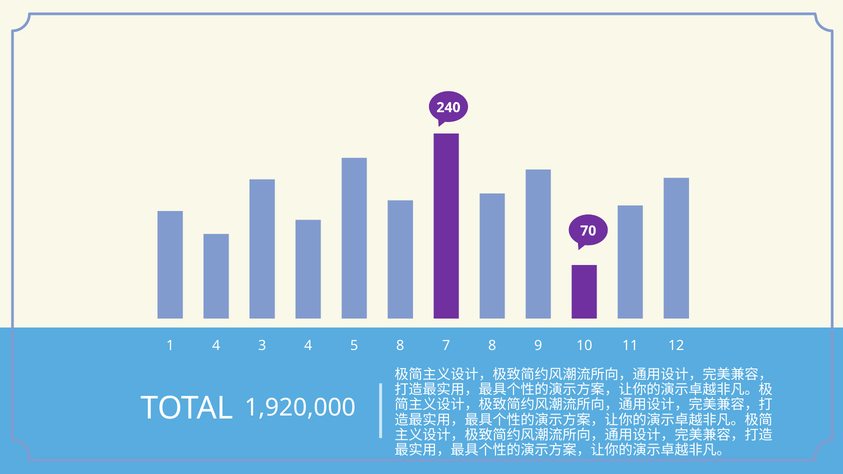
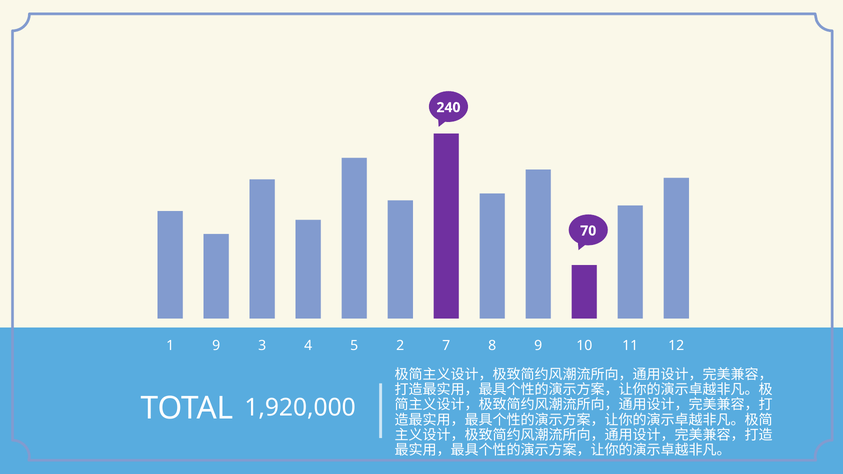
1 4: 4 -> 9
5 8: 8 -> 2
